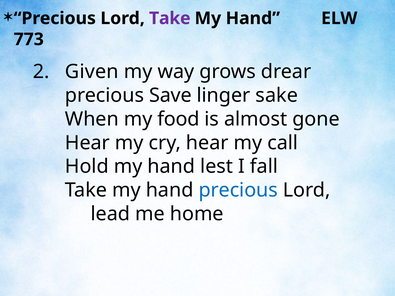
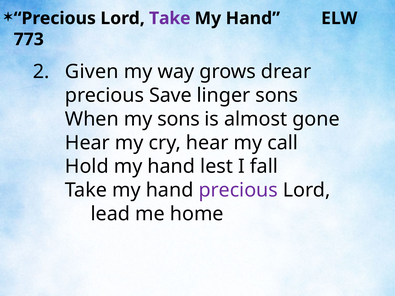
linger sake: sake -> sons
my food: food -> sons
precious at (238, 190) colour: blue -> purple
